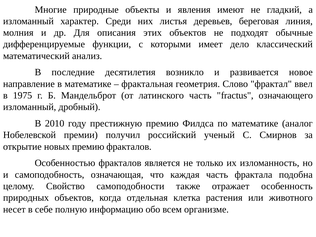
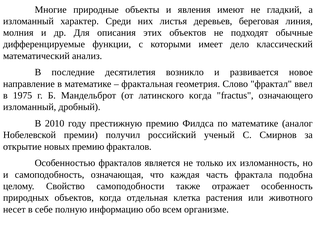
латинского часть: часть -> когда
